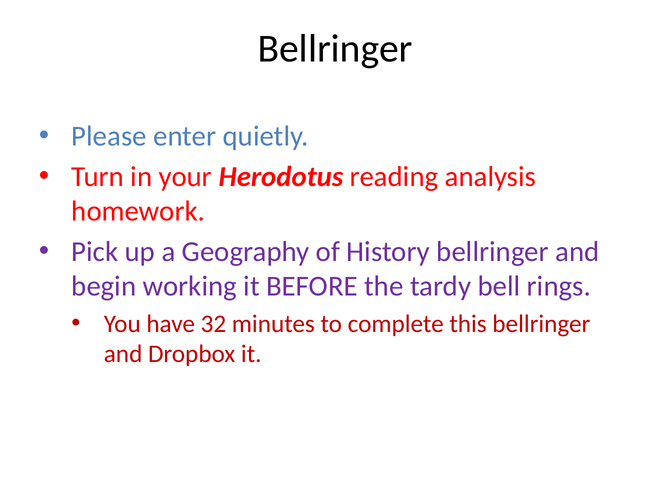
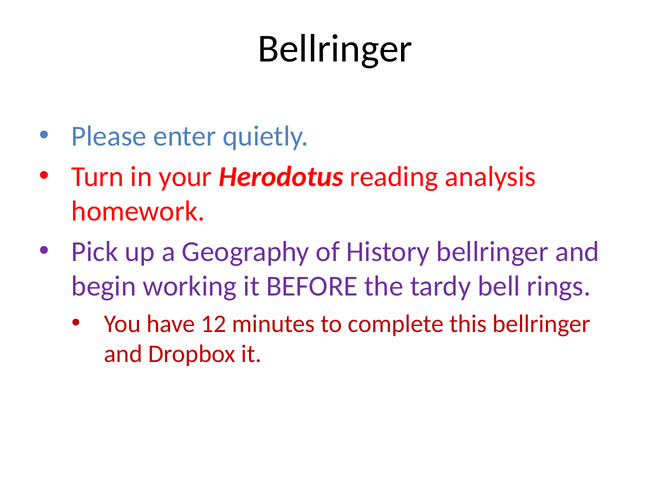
32: 32 -> 12
